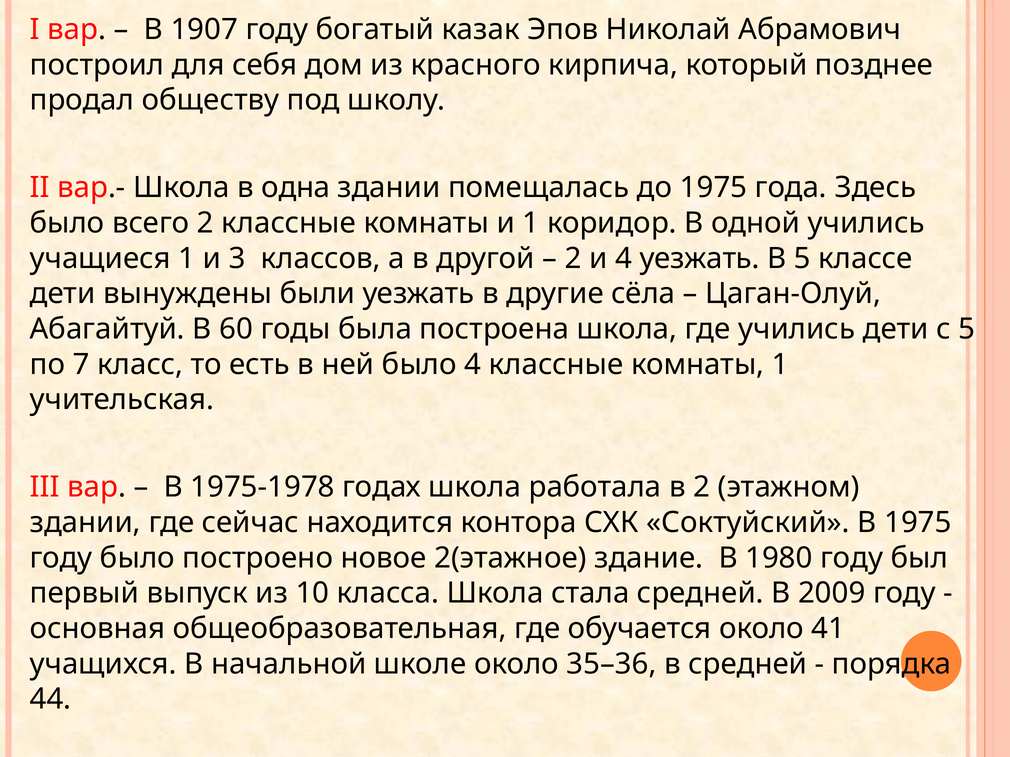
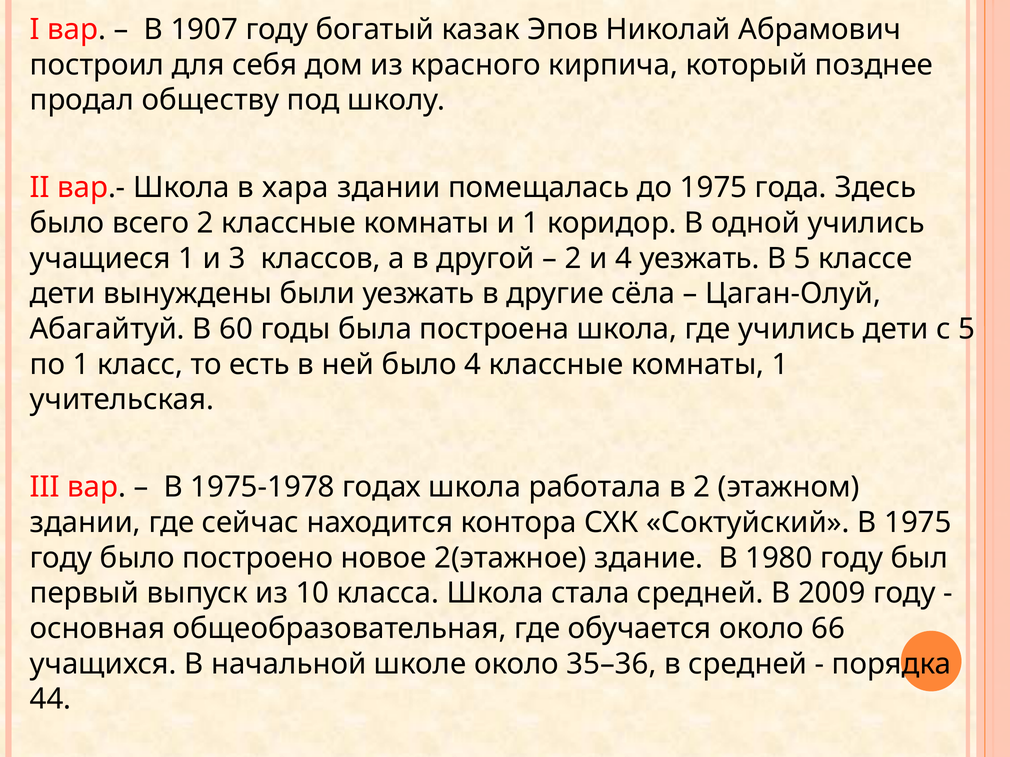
одна: одна -> хара
по 7: 7 -> 1
41: 41 -> 66
